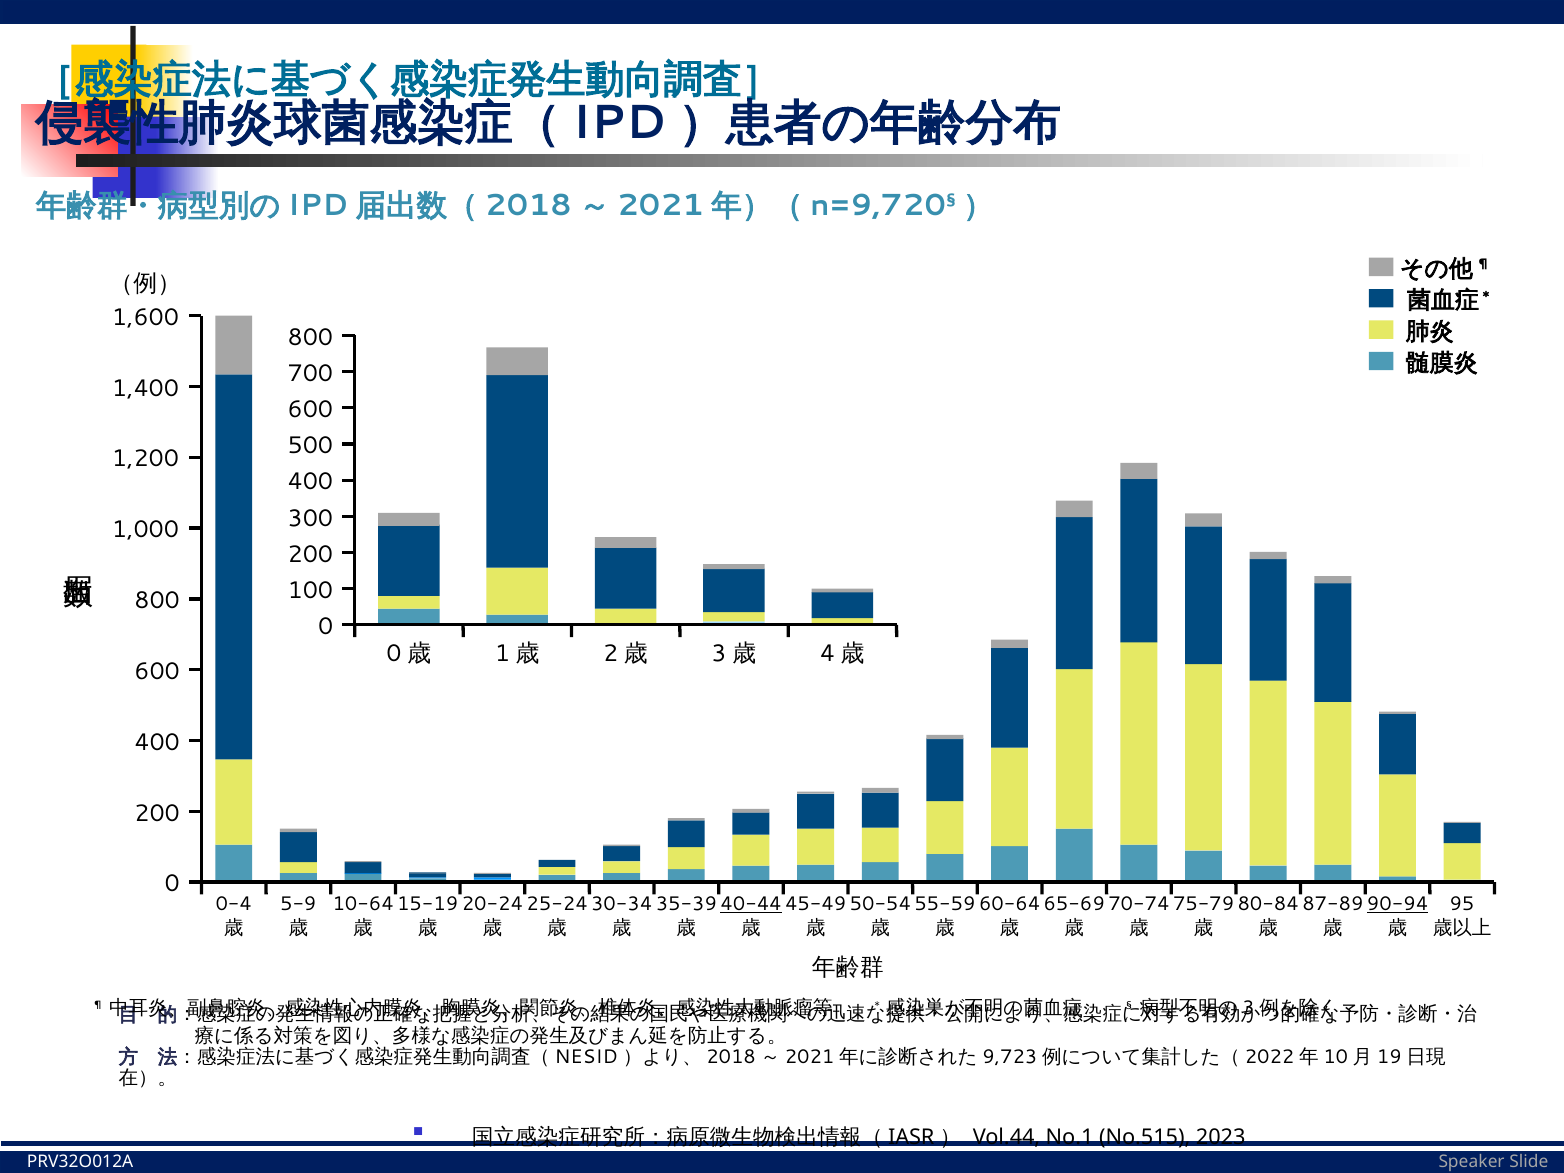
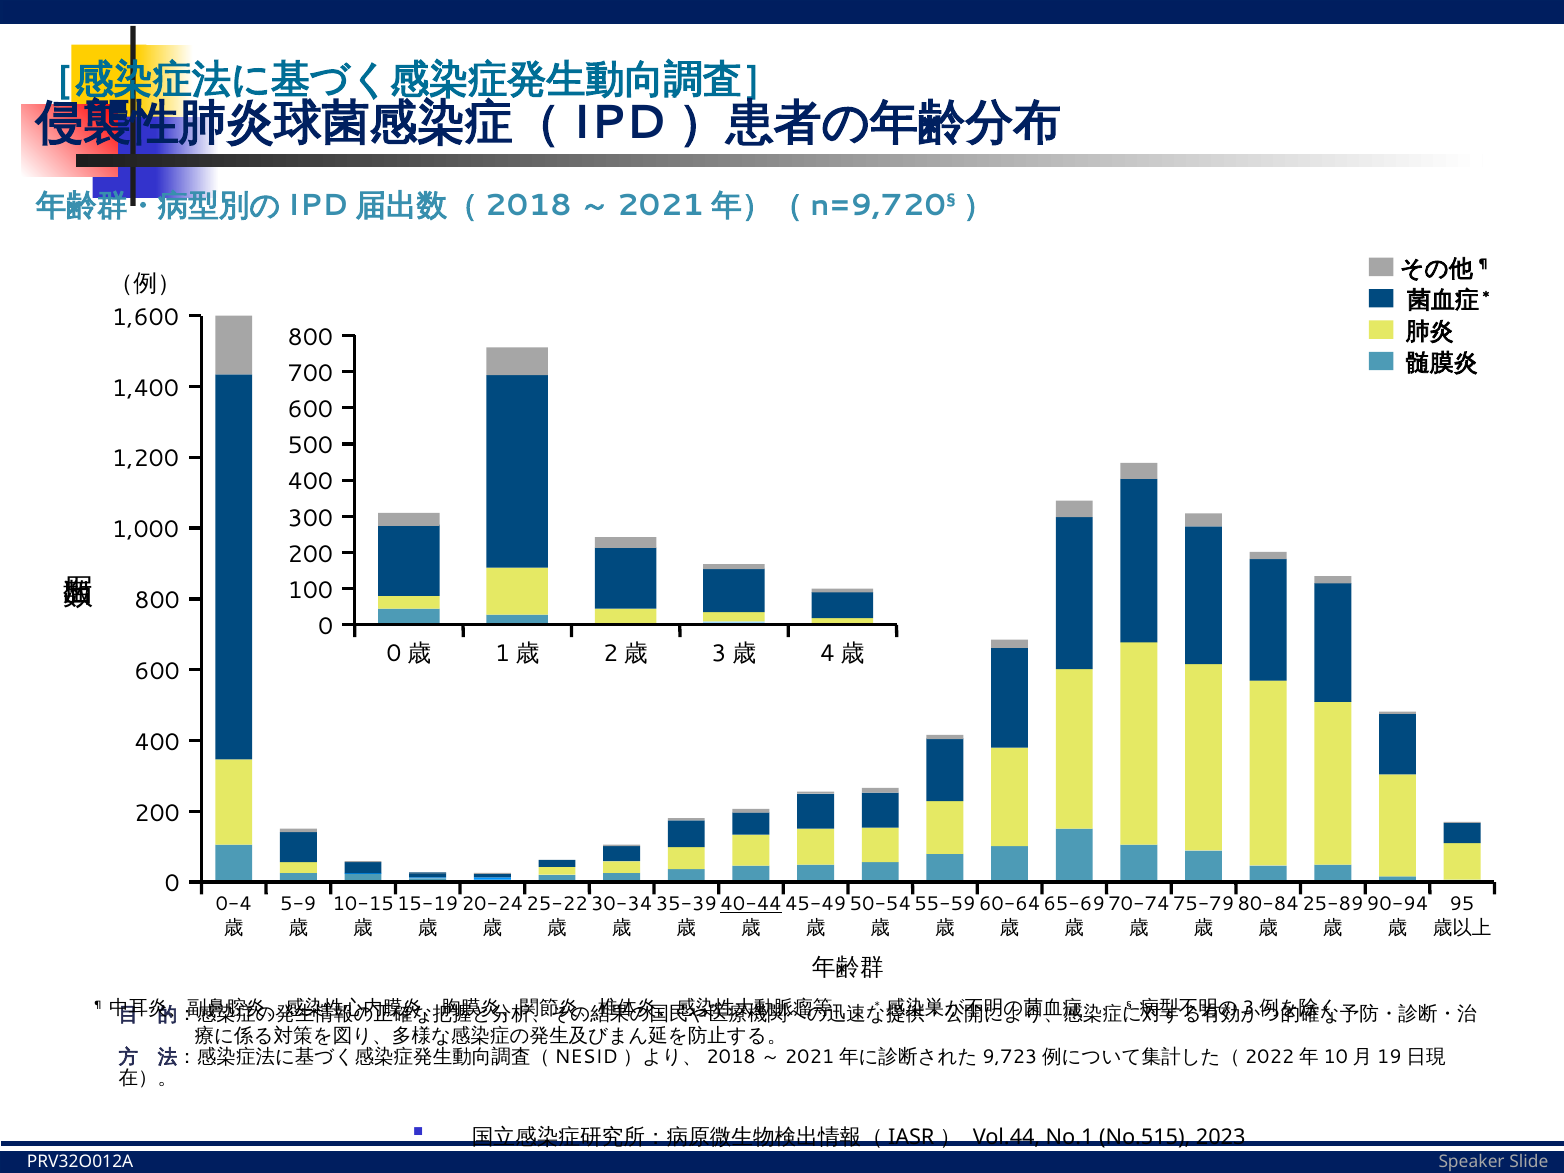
10-64: 10-64 -> 10-15
25-24: 25-24 -> 25-22
87-89: 87-89 -> 25-89
90-94 underline: present -> none
